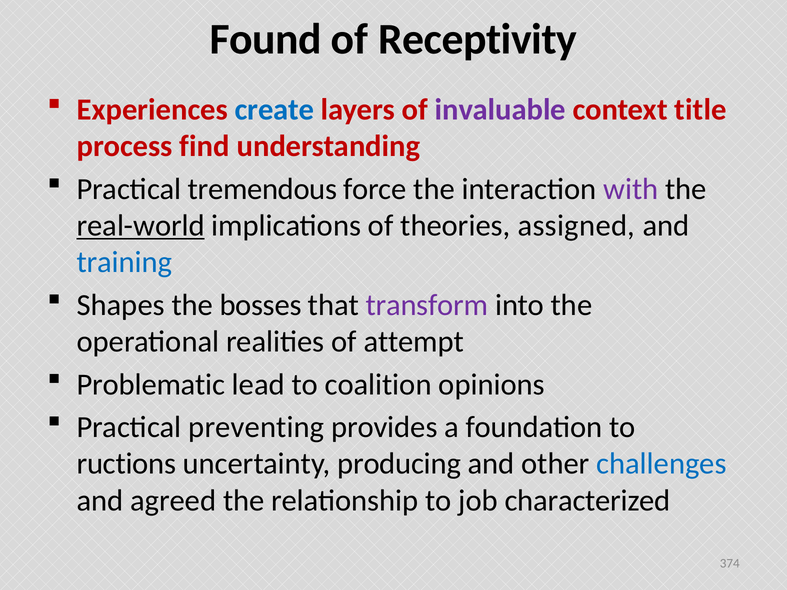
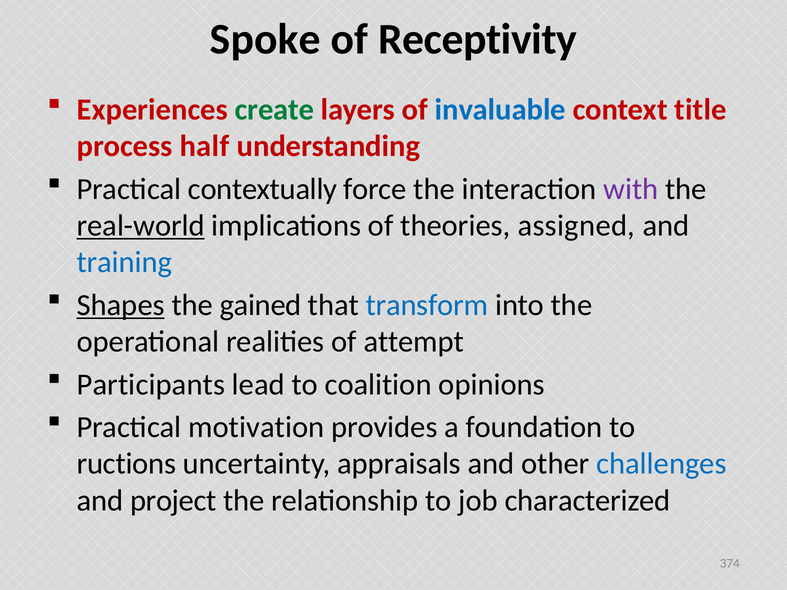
Found: Found -> Spoke
create colour: blue -> green
invaluable colour: purple -> blue
find: find -> half
tremendous: tremendous -> contextually
Shapes underline: none -> present
bosses: bosses -> gained
transform colour: purple -> blue
Problematic: Problematic -> Participants
preventing: preventing -> motivation
producing: producing -> appraisals
agreed: agreed -> project
